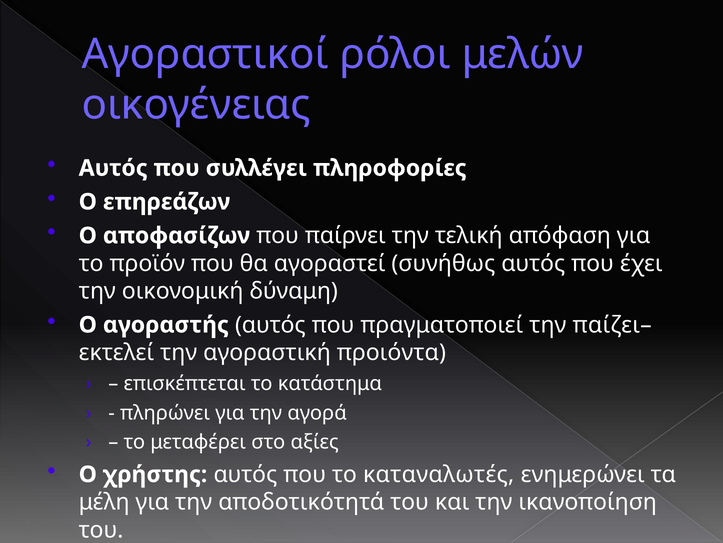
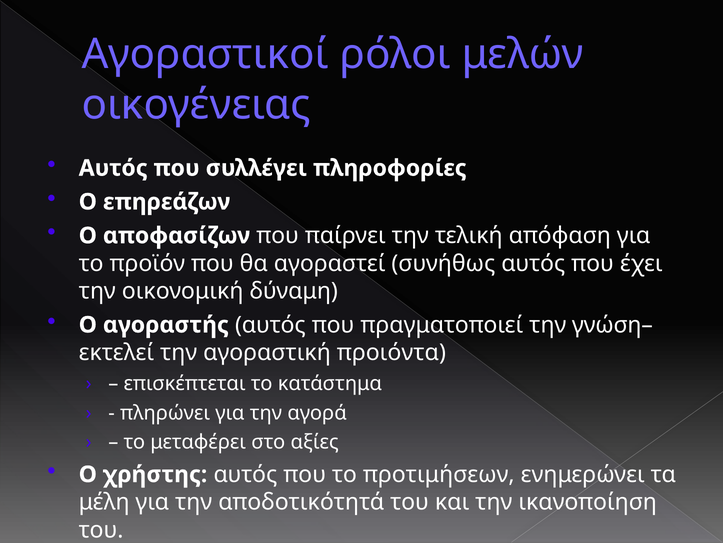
παίζει–: παίζει– -> γνώση–
καταναλωτές: καταναλωτές -> προτιμήσεων
